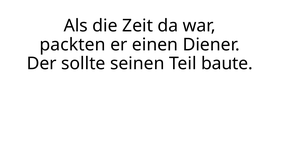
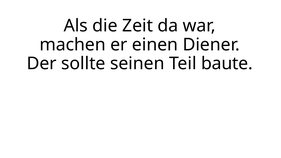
packten: packten -> machen
